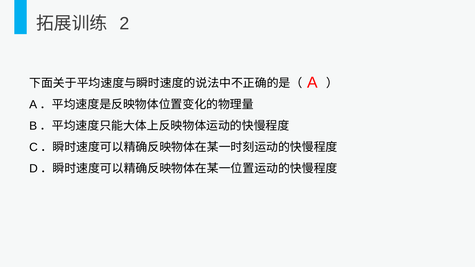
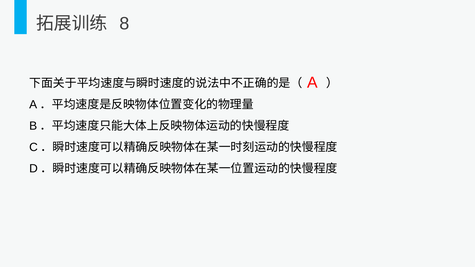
2: 2 -> 8
